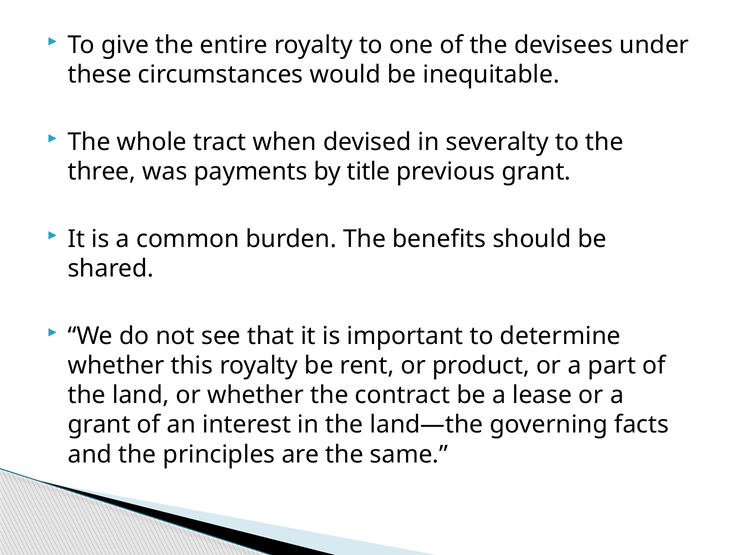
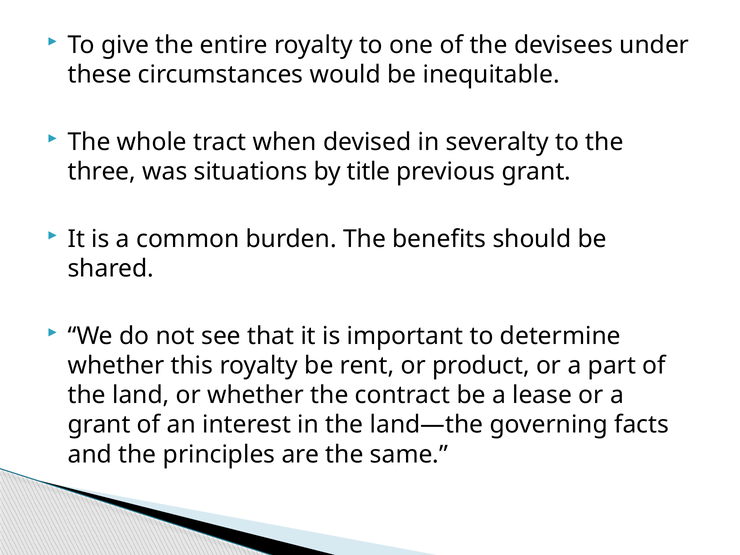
payments: payments -> situations
